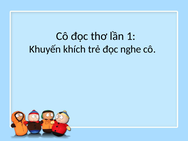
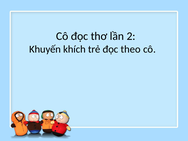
1: 1 -> 2
nghe: nghe -> theo
